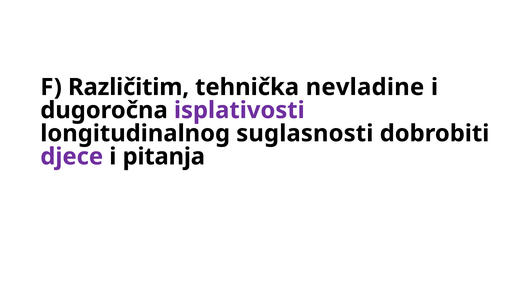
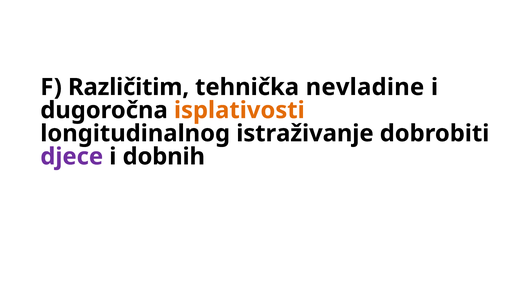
isplativosti colour: purple -> orange
suglasnosti: suglasnosti -> istraživanje
pitanja: pitanja -> dobnih
